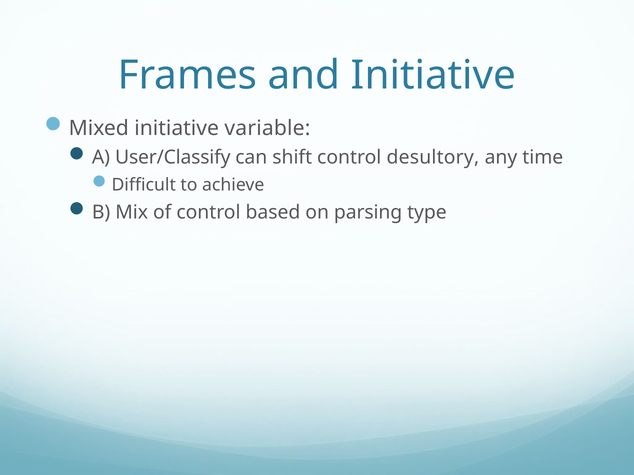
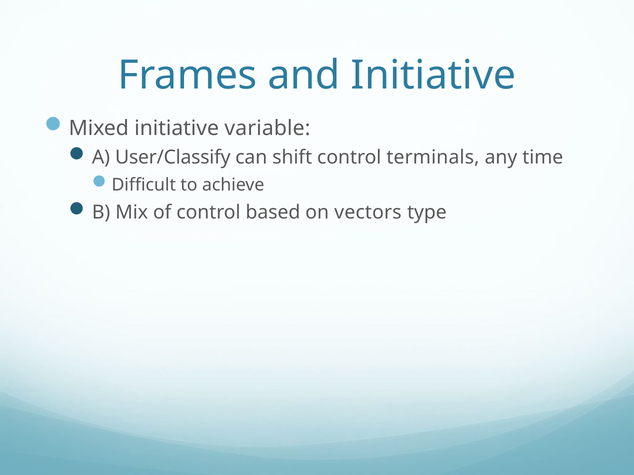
desultory: desultory -> terminals
parsing: parsing -> vectors
